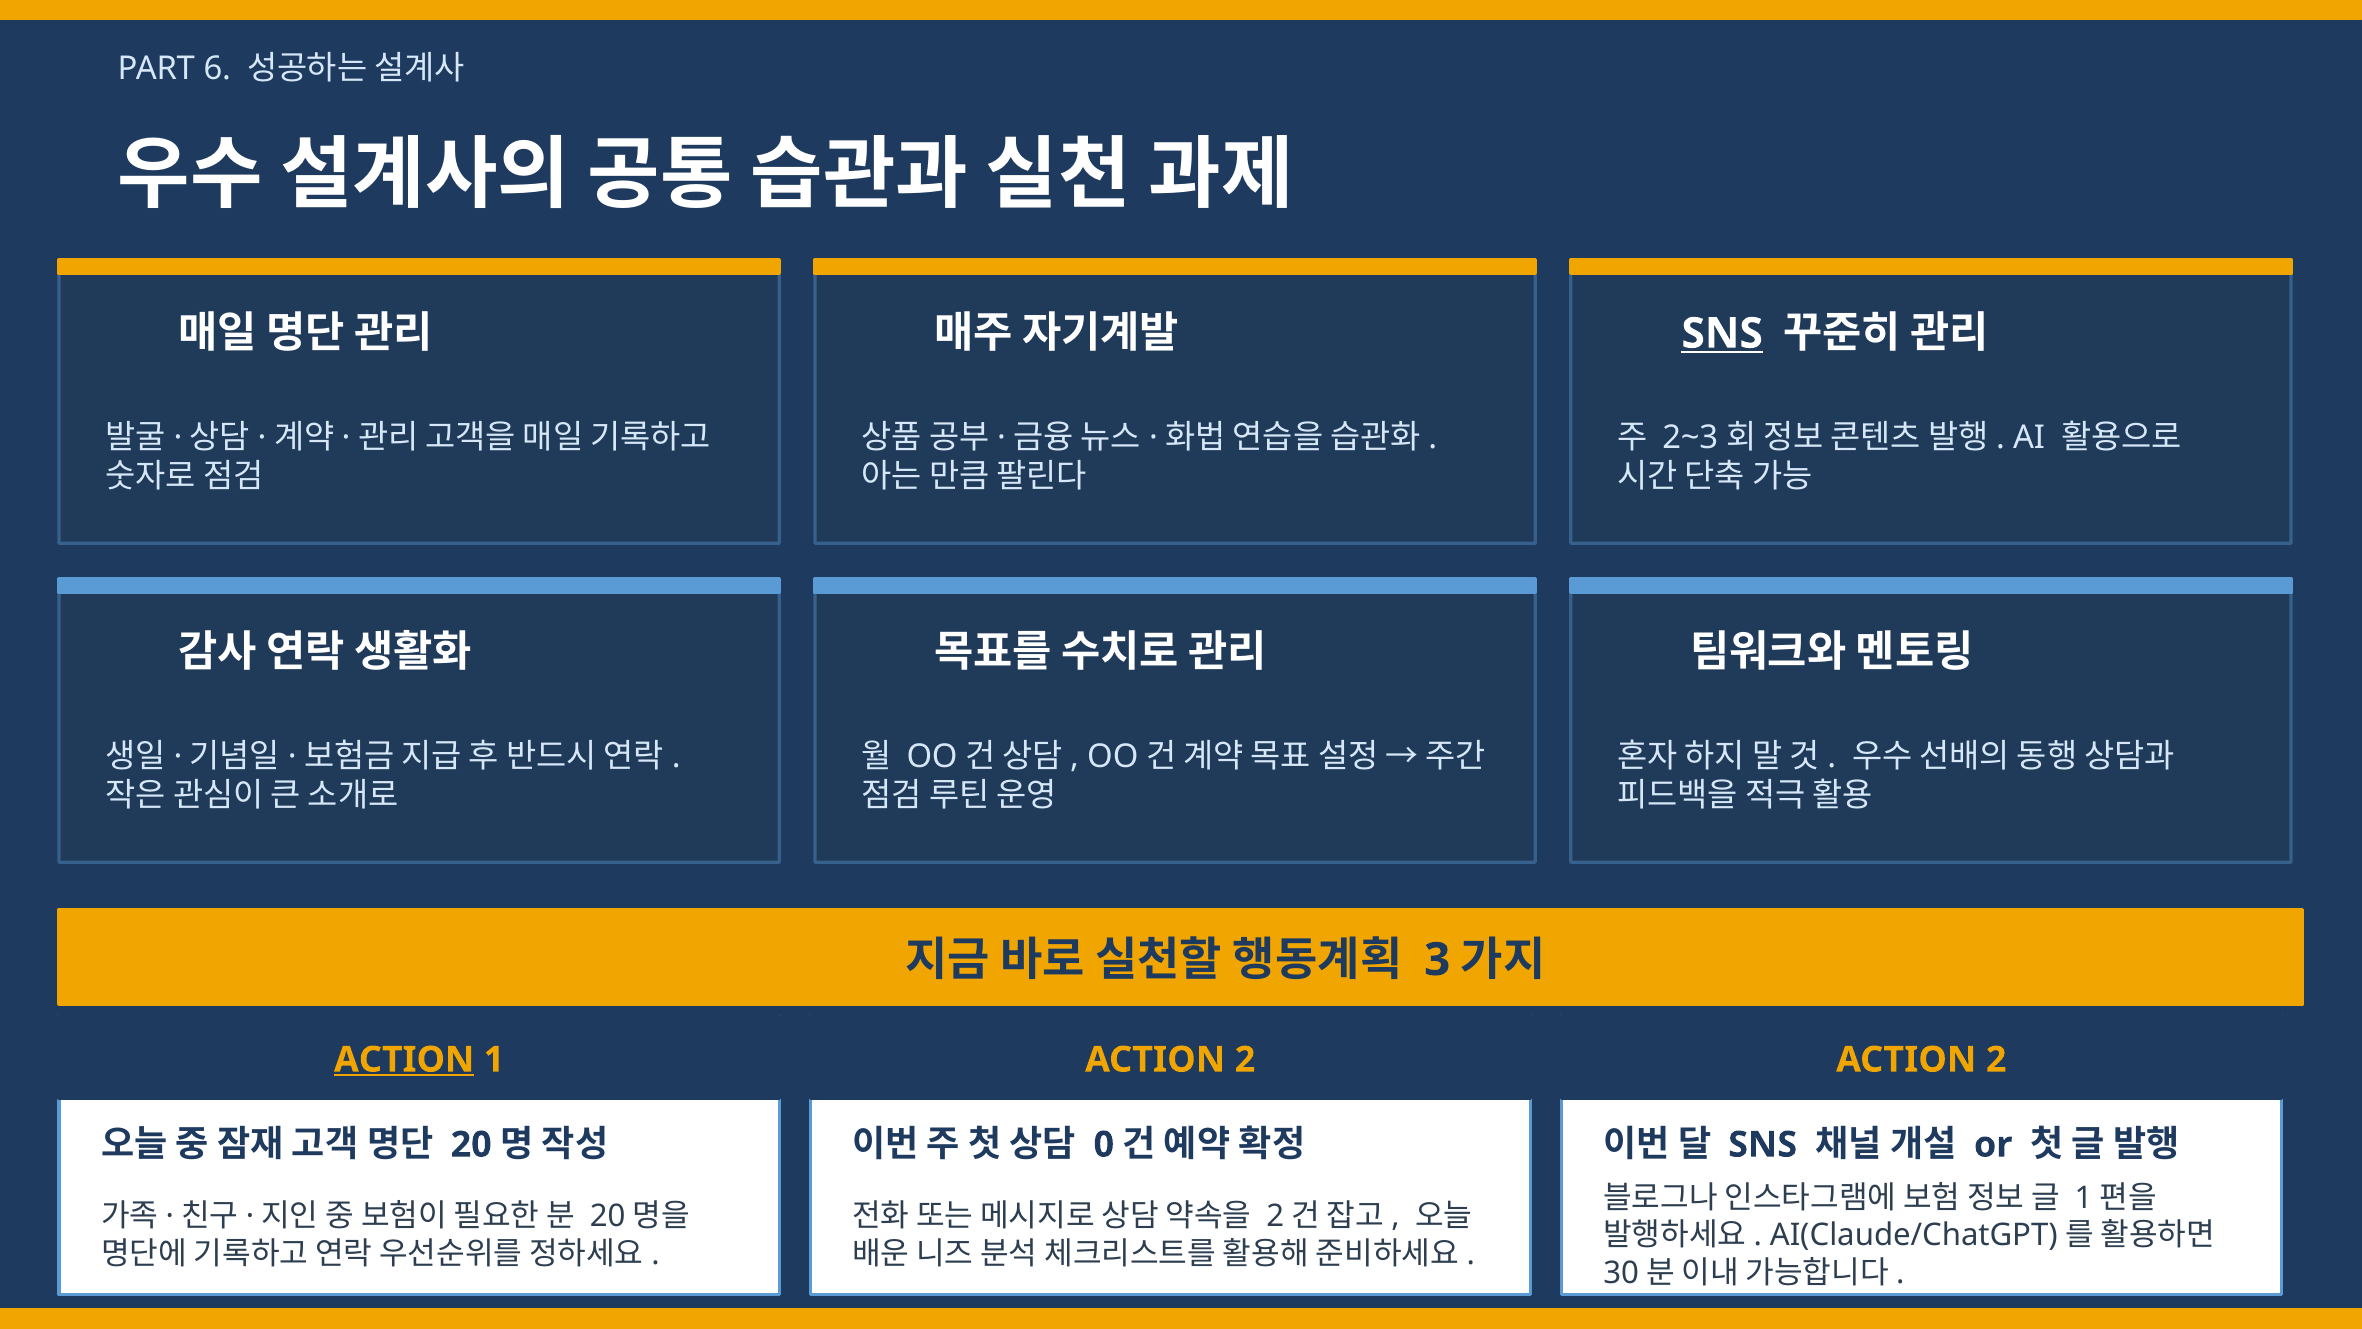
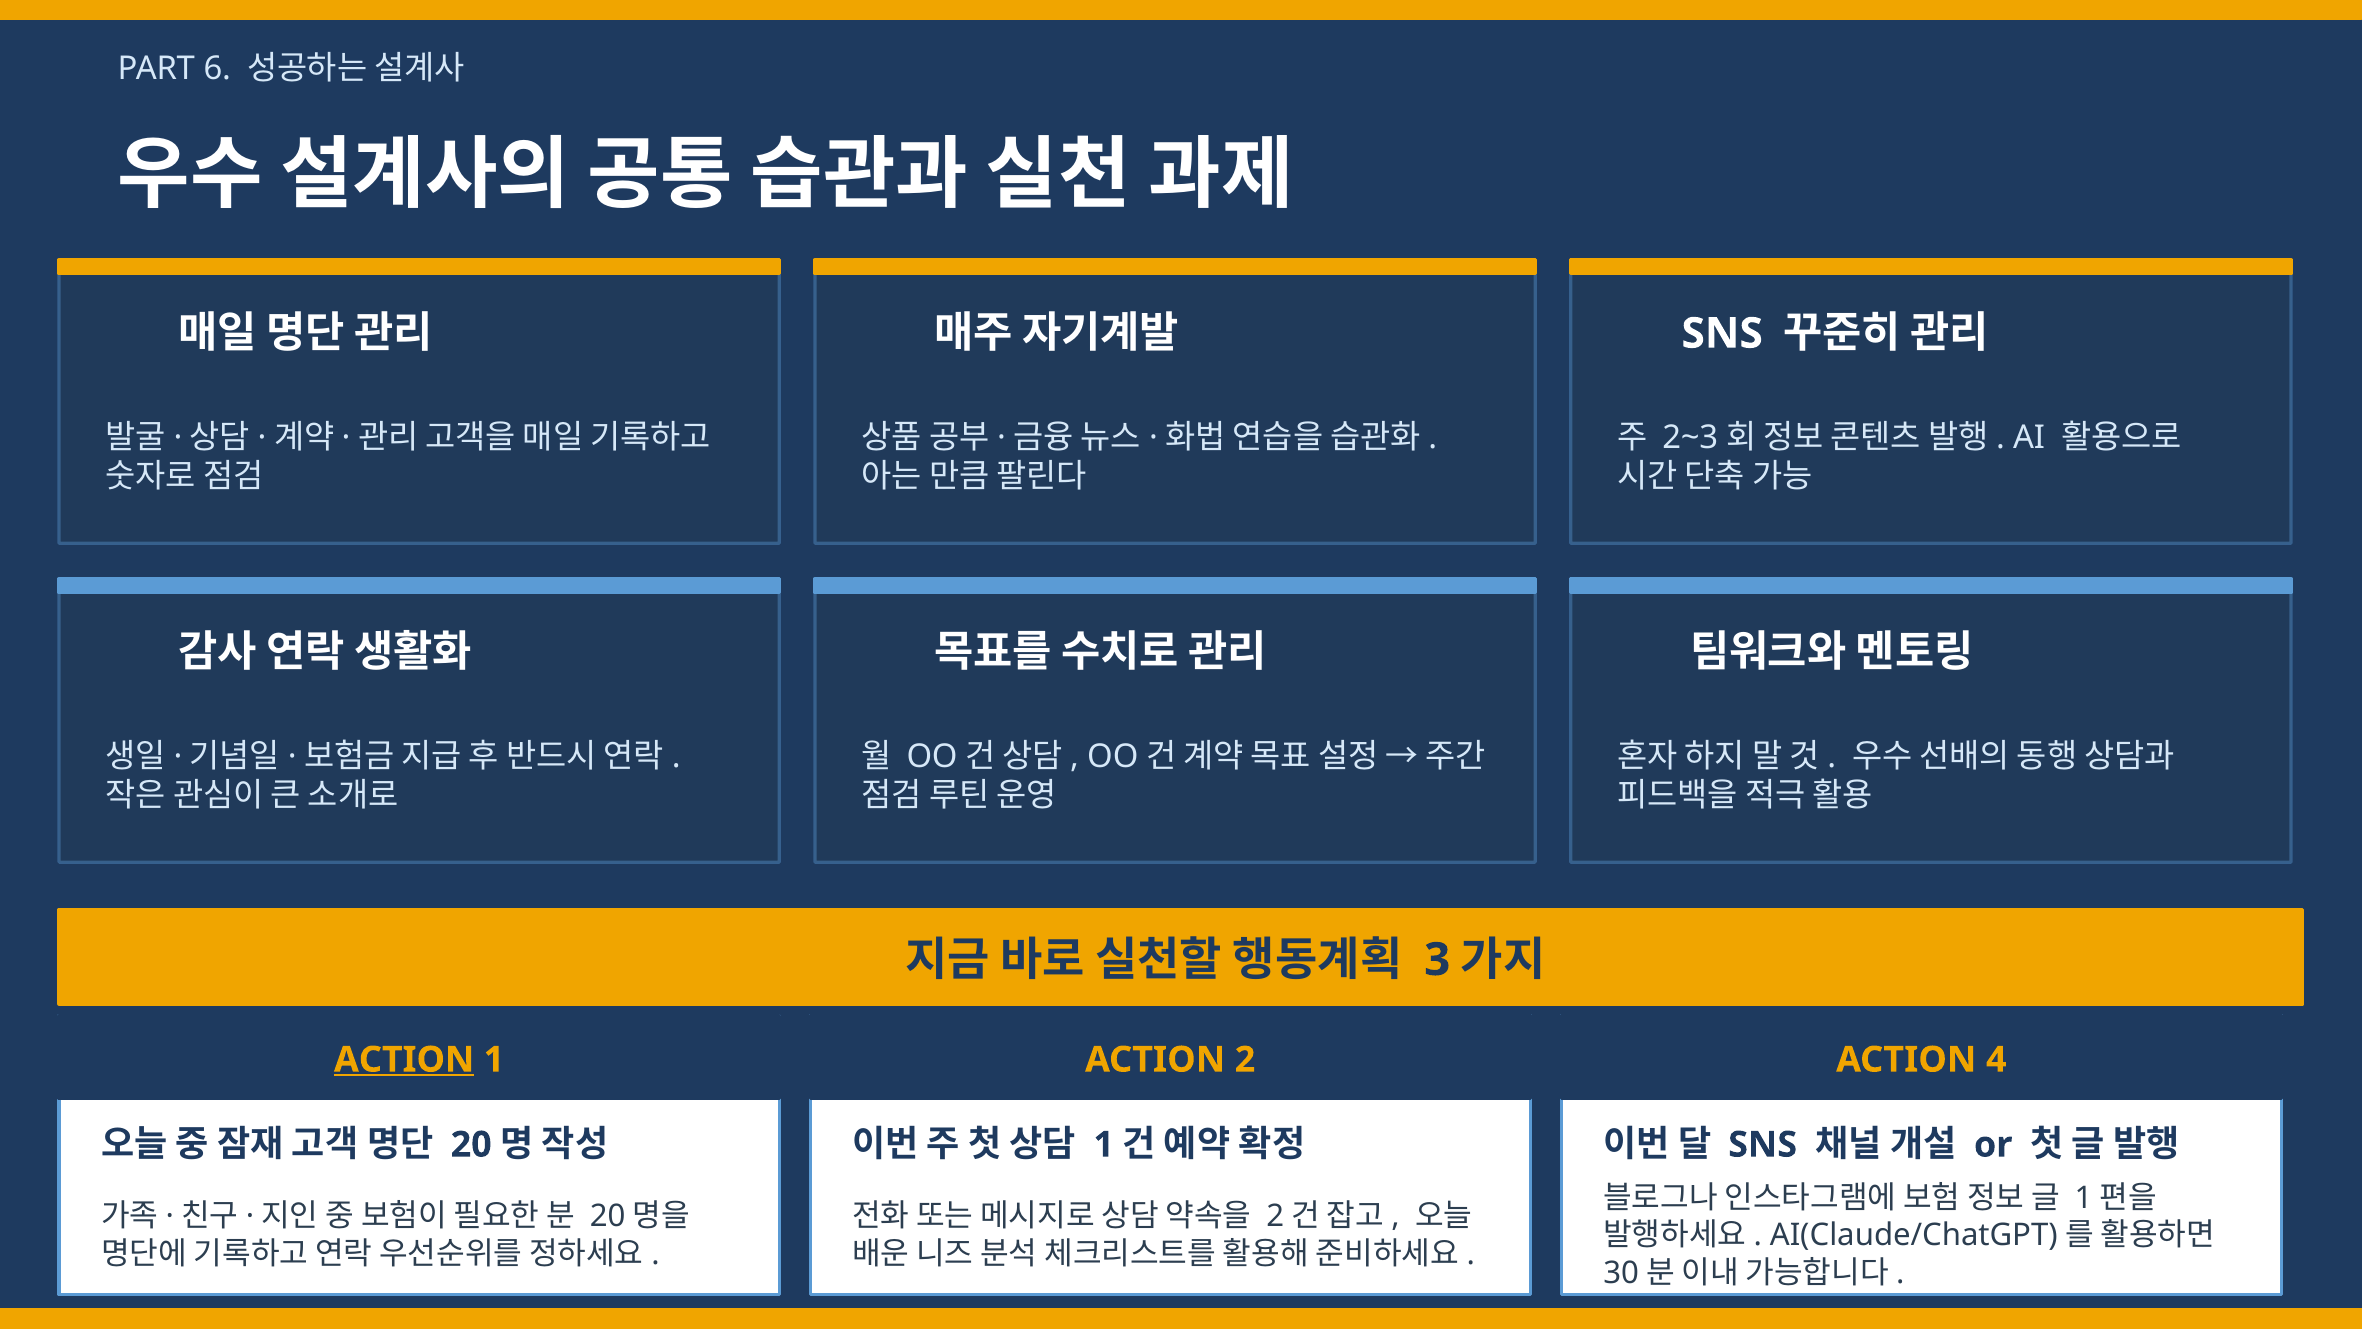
SNS at (1722, 334) underline: present -> none
2 at (1996, 1059): 2 -> 4
0 at (1104, 1144): 0 -> 1
